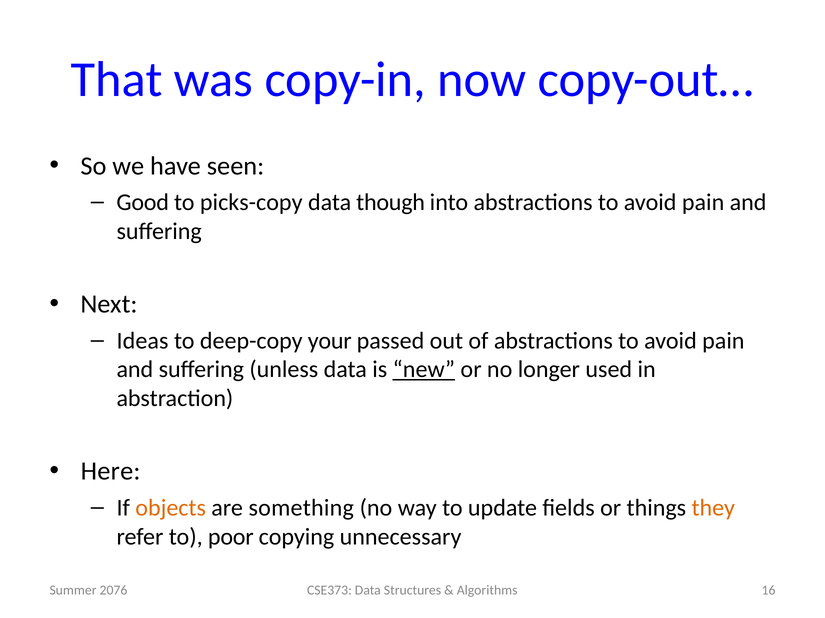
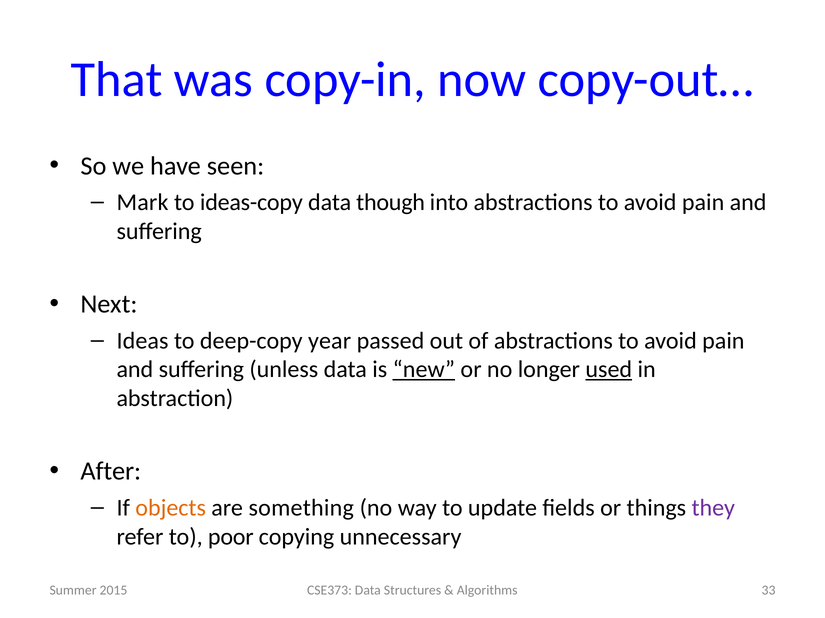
Good: Good -> Mark
picks-copy: picks-copy -> ideas-copy
your: your -> year
used underline: none -> present
Here: Here -> After
they colour: orange -> purple
16: 16 -> 33
2076: 2076 -> 2015
